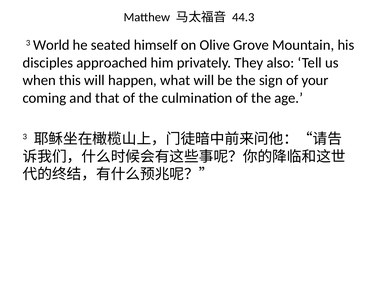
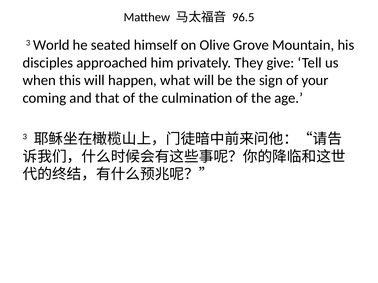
44.3: 44.3 -> 96.5
also: also -> give
